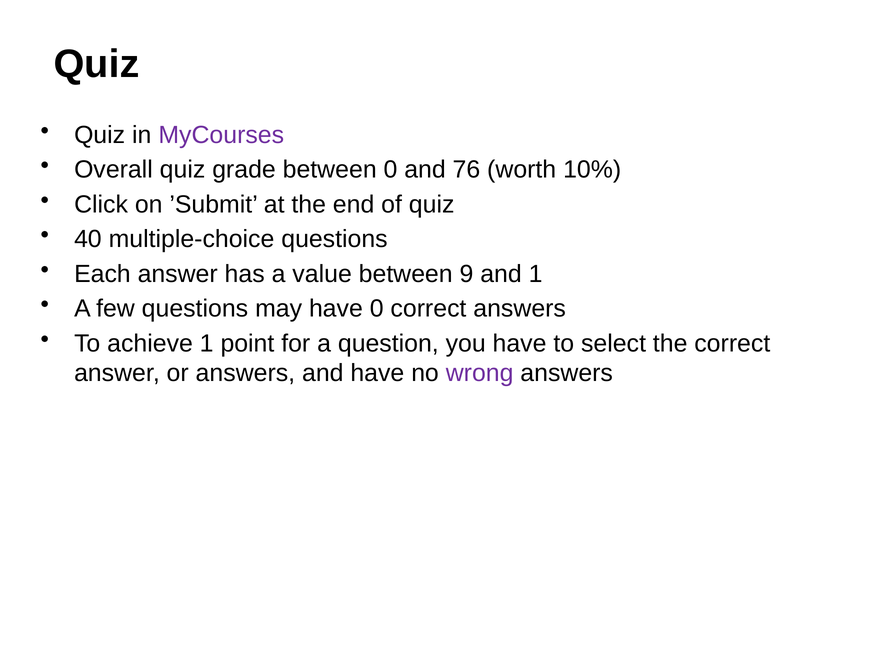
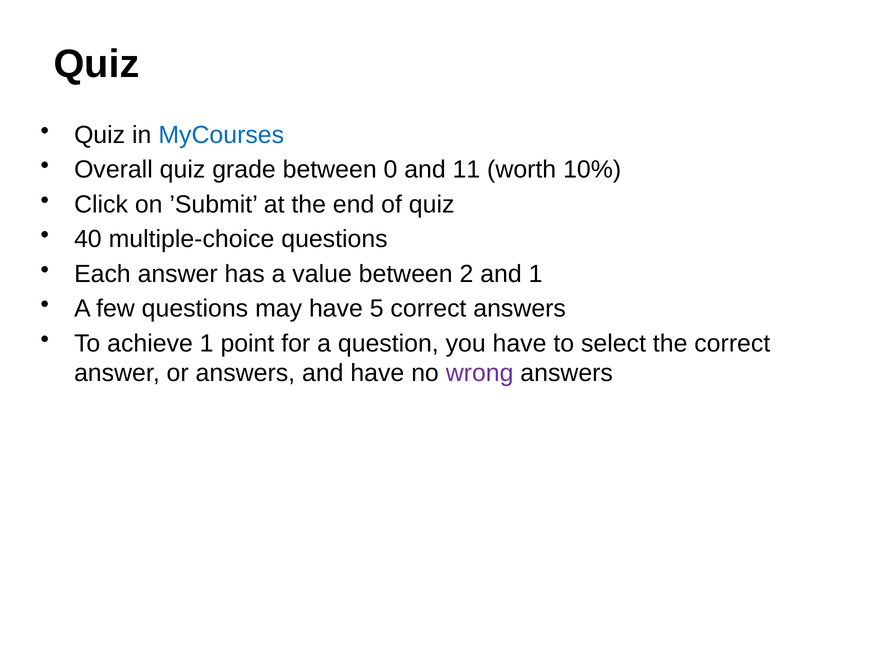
MyCourses colour: purple -> blue
76: 76 -> 11
9: 9 -> 2
have 0: 0 -> 5
